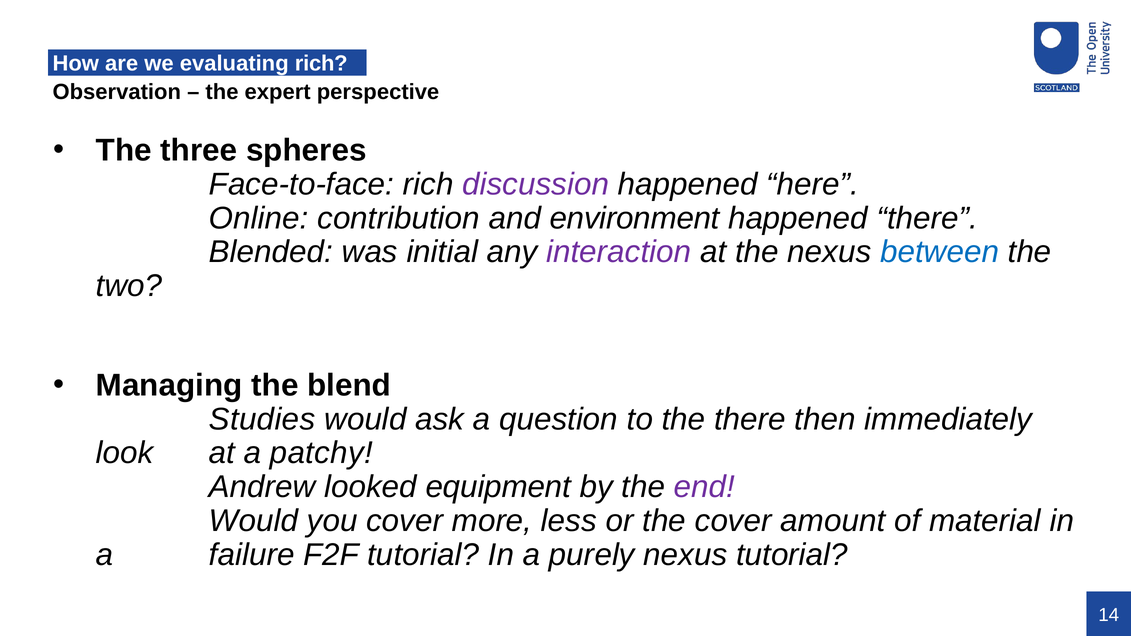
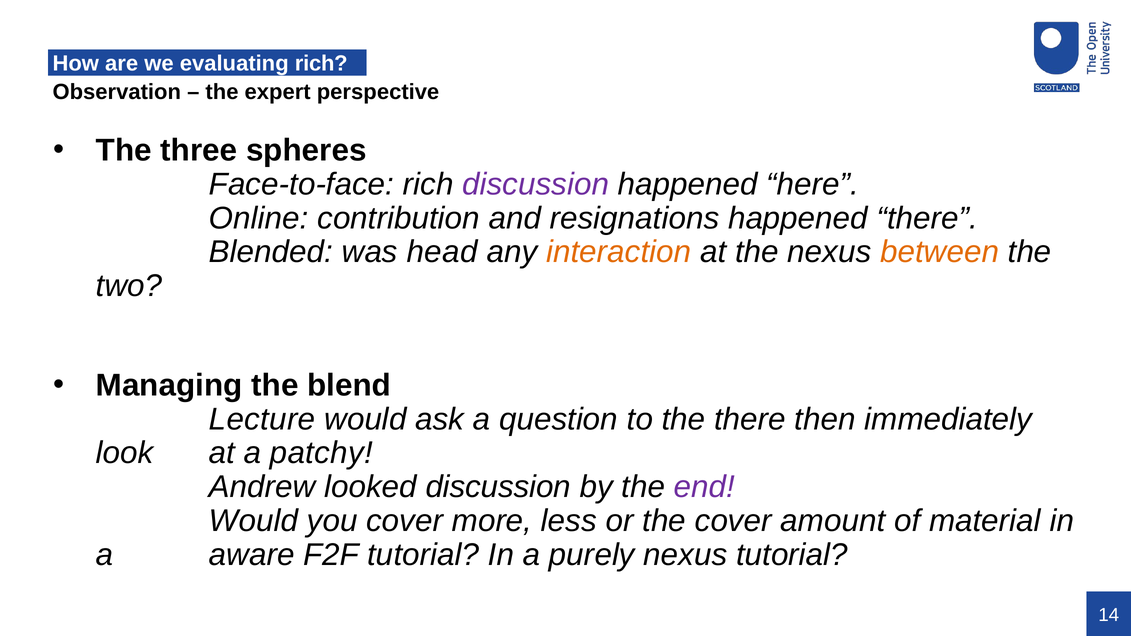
environment: environment -> resignations
initial: initial -> head
interaction colour: purple -> orange
between colour: blue -> orange
Studies: Studies -> Lecture
looked equipment: equipment -> discussion
failure: failure -> aware
